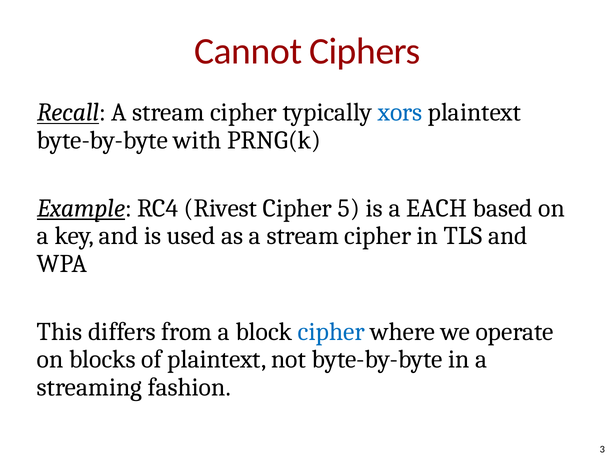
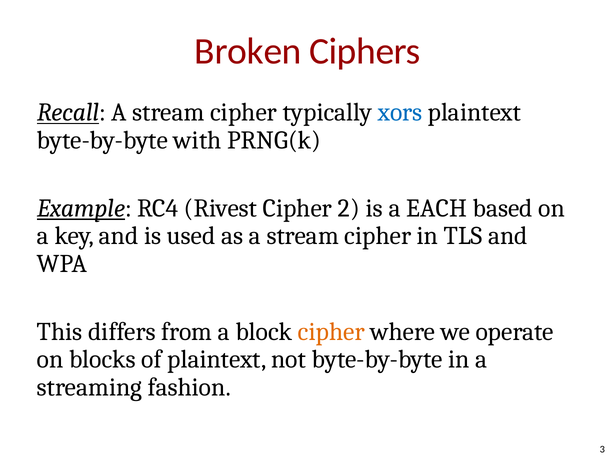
Cannot: Cannot -> Broken
5: 5 -> 2
cipher at (331, 332) colour: blue -> orange
